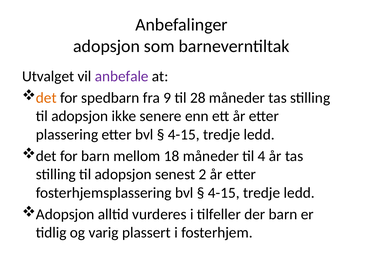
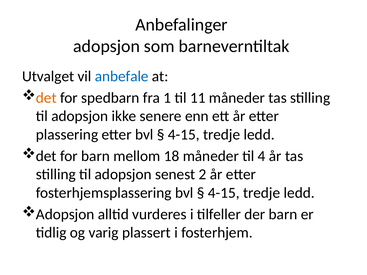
anbefale colour: purple -> blue
9: 9 -> 1
28: 28 -> 11
